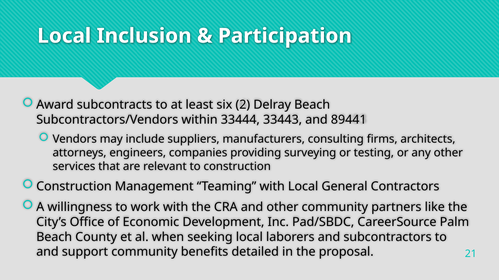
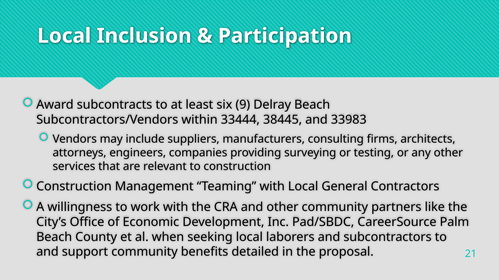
2: 2 -> 9
33443: 33443 -> 38445
89441: 89441 -> 33983
